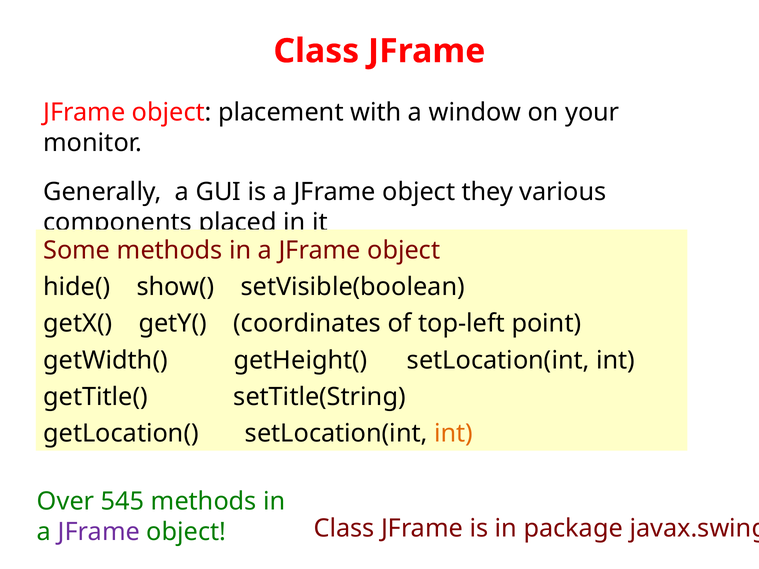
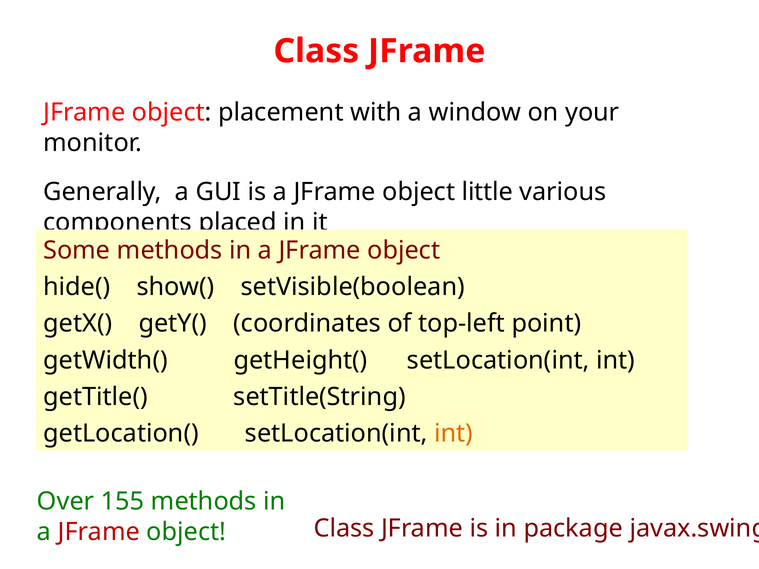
they: they -> little
545: 545 -> 155
JFrame at (99, 532) colour: purple -> red
